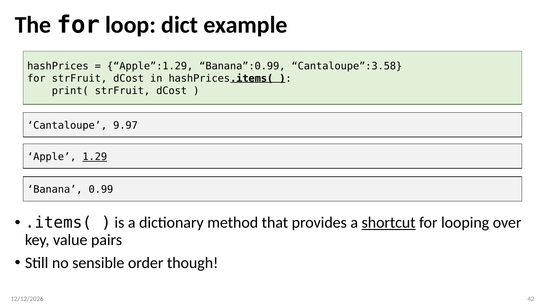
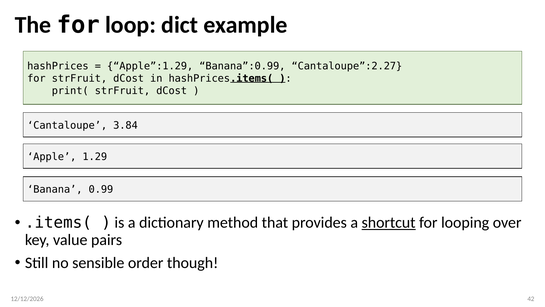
Cantaloupe”:3.58: Cantaloupe”:3.58 -> Cantaloupe”:2.27
9.97: 9.97 -> 3.84
1.29 underline: present -> none
